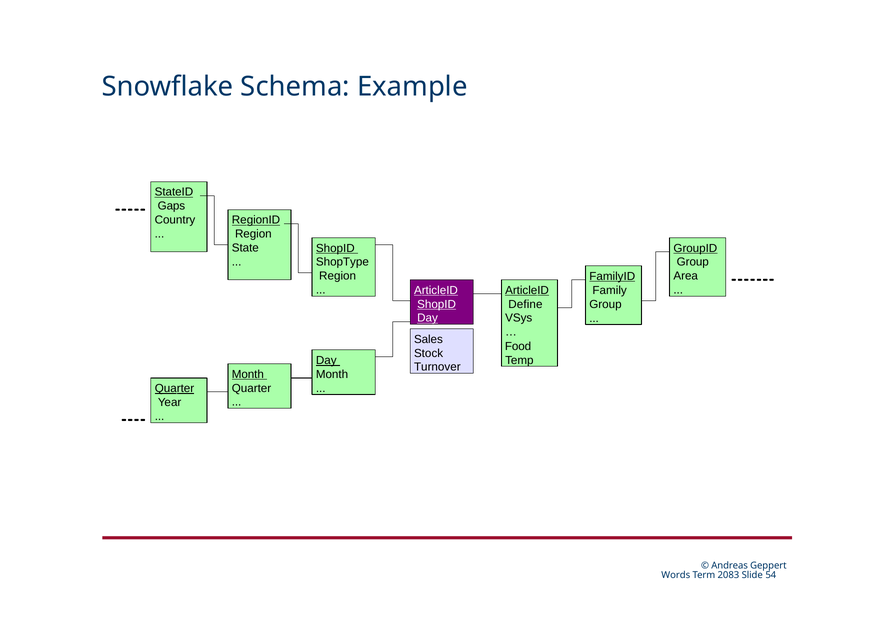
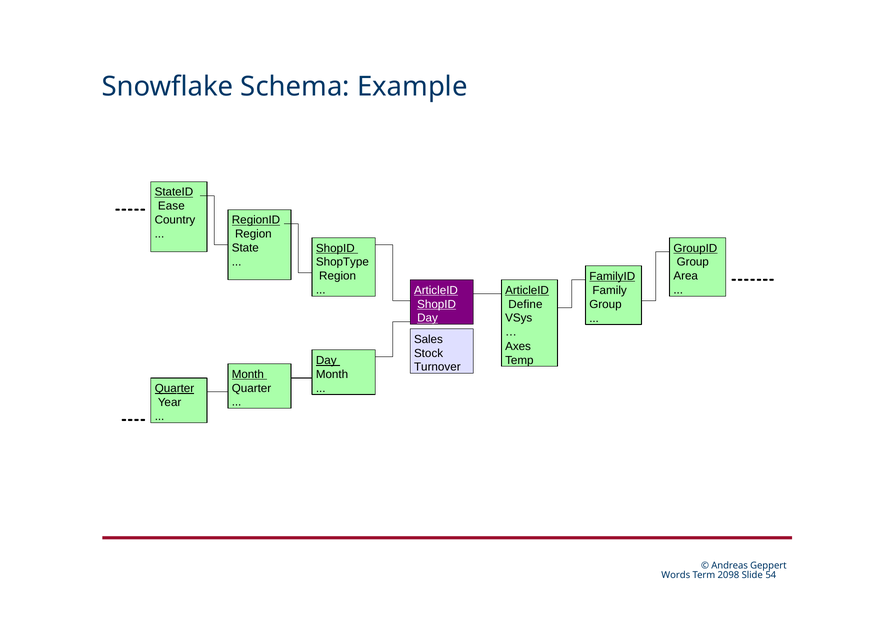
Gaps: Gaps -> Ease
Food: Food -> Axes
2083: 2083 -> 2098
